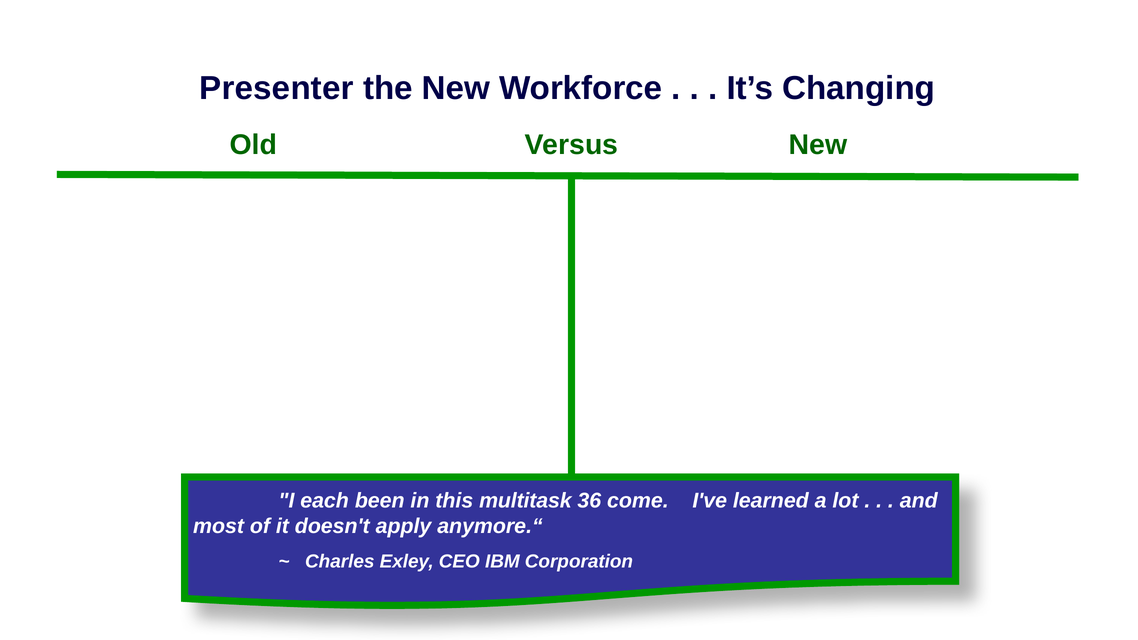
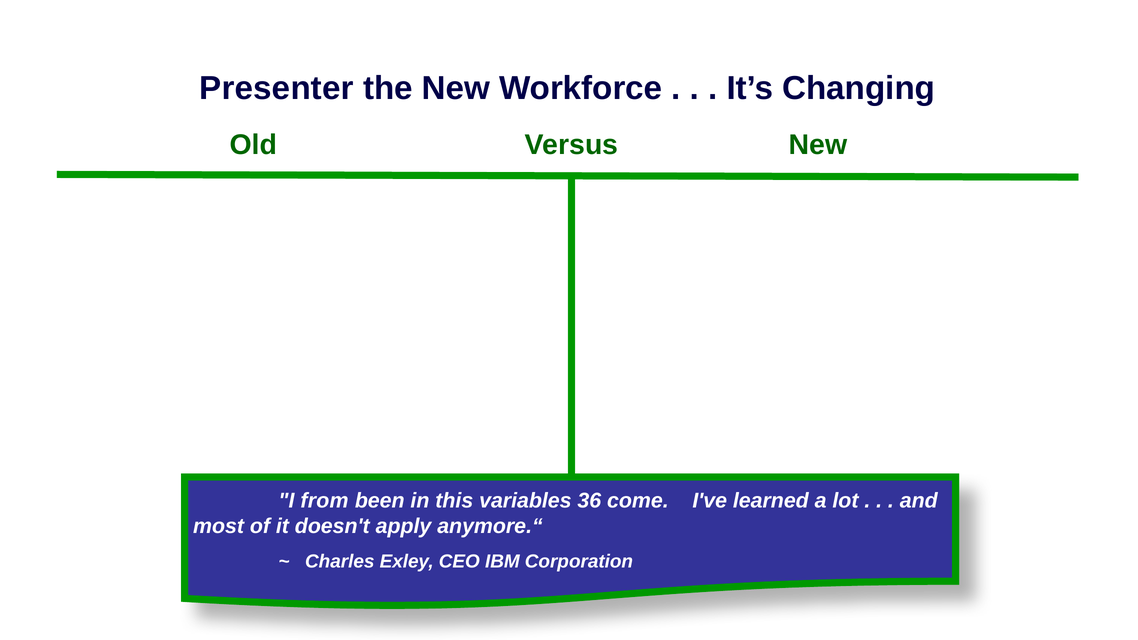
each: each -> from
multitask: multitask -> variables
